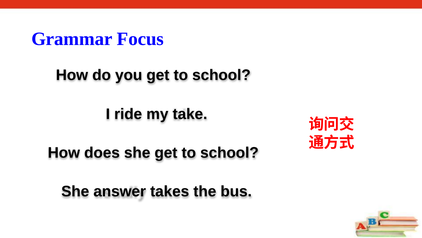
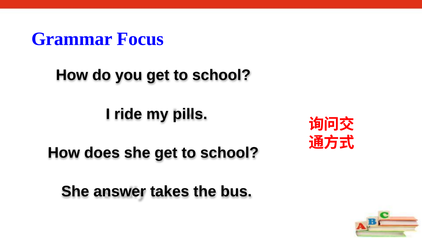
take: take -> pills
